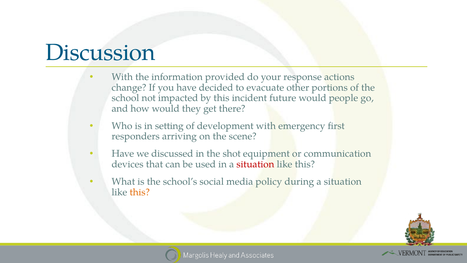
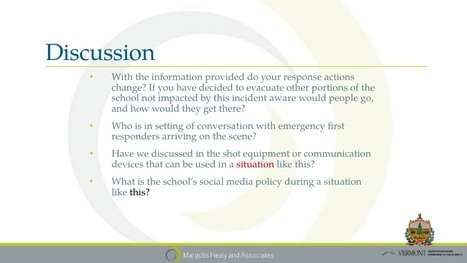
future: future -> aware
development: development -> conversation
this at (140, 192) colour: orange -> black
